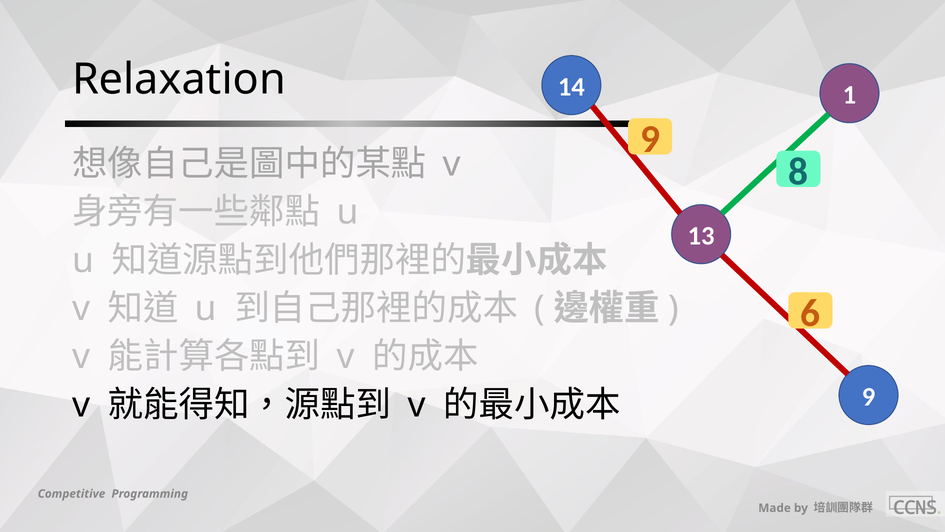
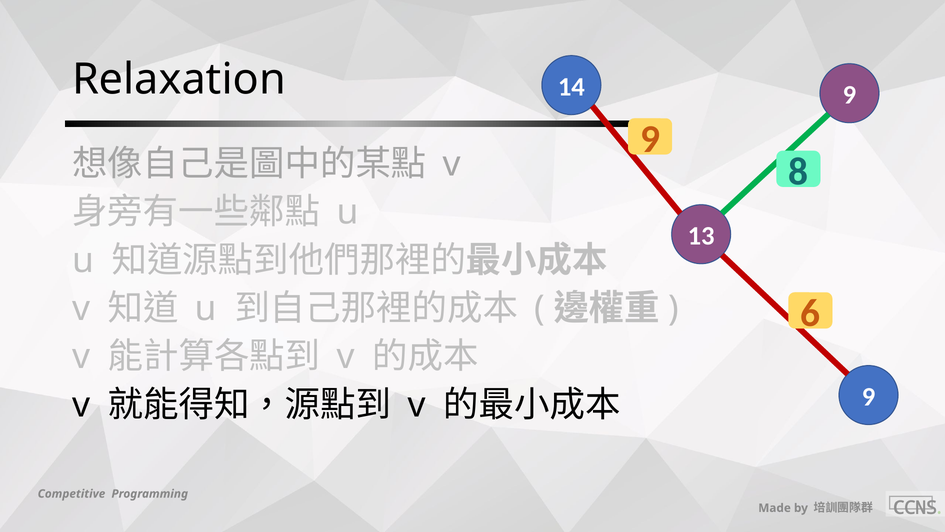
14 1: 1 -> 9
